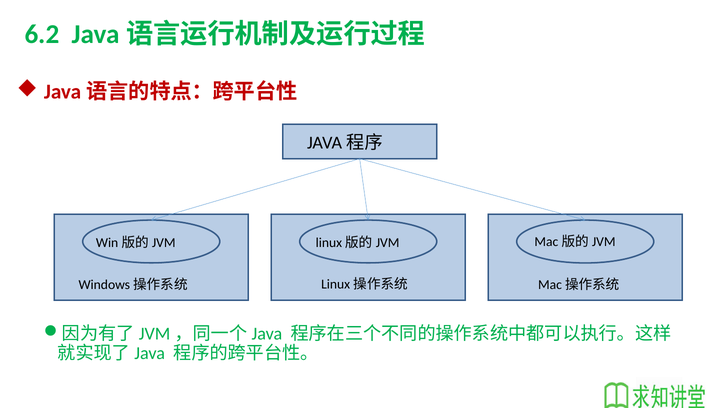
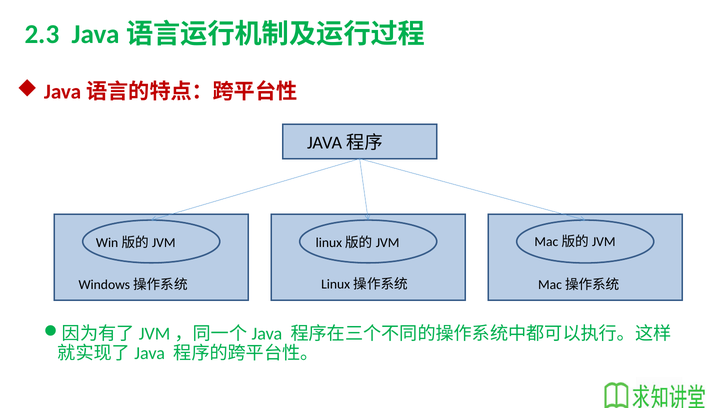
6.2: 6.2 -> 2.3
